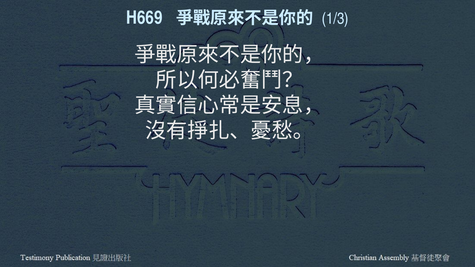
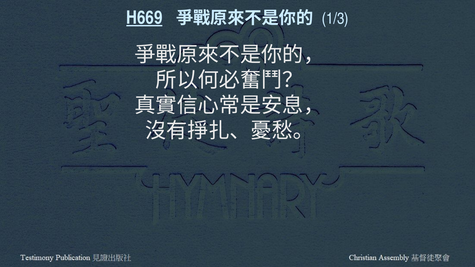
H669 underline: none -> present
